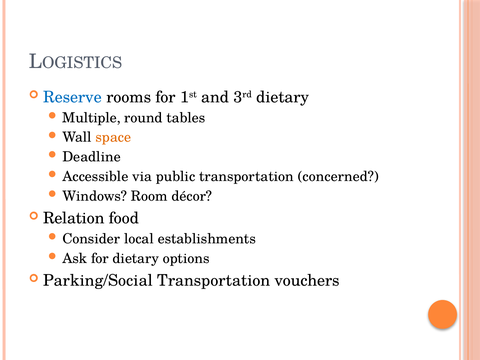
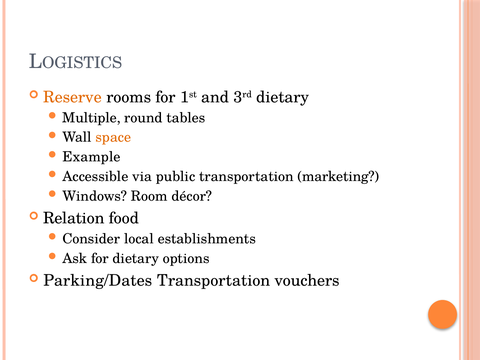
Reserve colour: blue -> orange
Deadline: Deadline -> Example
concerned: concerned -> marketing
Parking/Social: Parking/Social -> Parking/Dates
